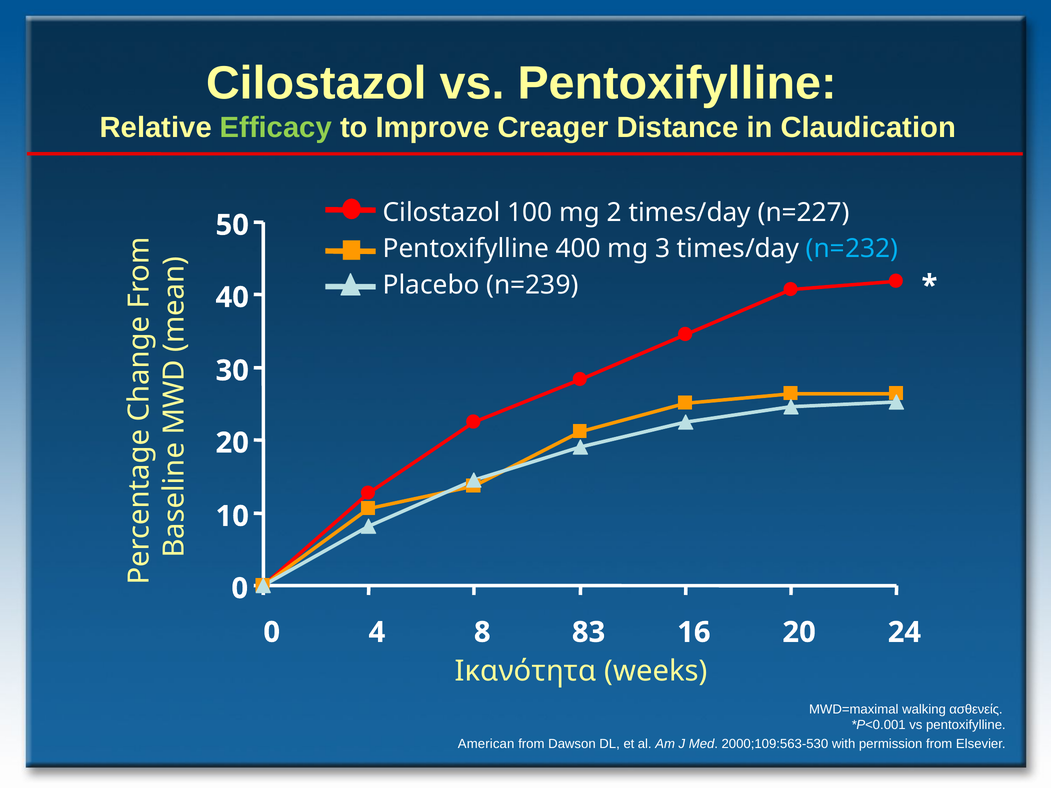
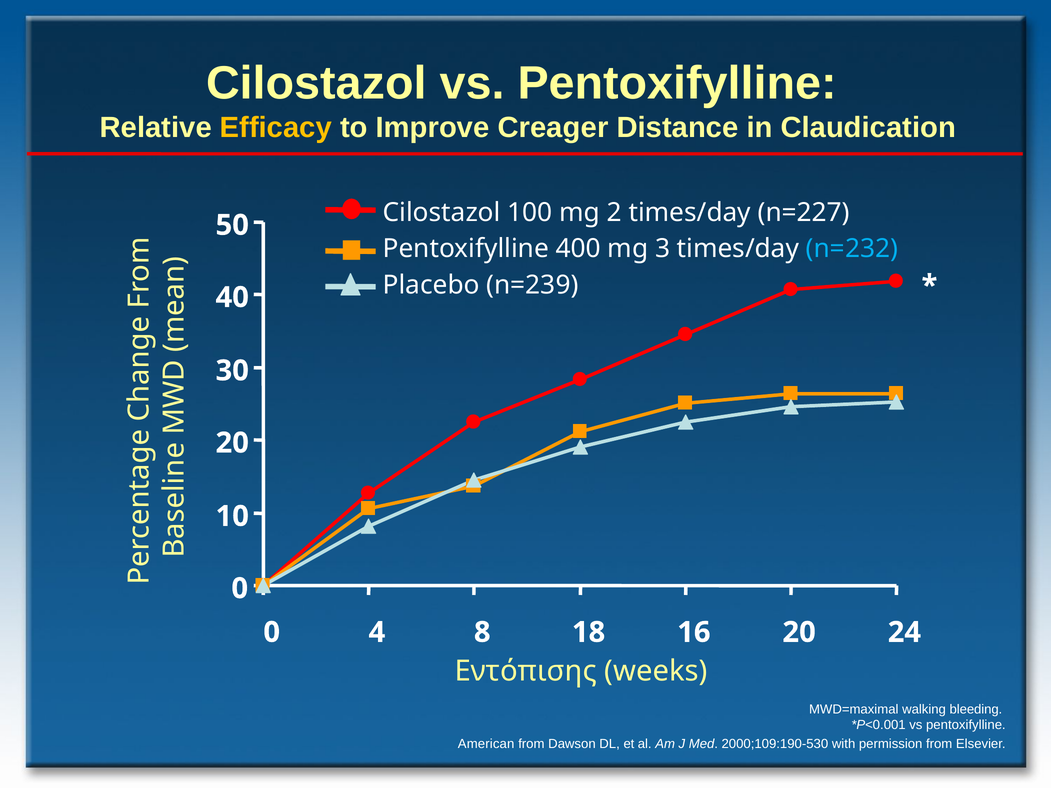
Efficacy colour: light green -> yellow
83: 83 -> 18
Ικανότητα: Ικανότητα -> Εντόπισης
ασθενείς: ασθενείς -> bleeding
2000;109:563-530: 2000;109:563-530 -> 2000;109:190-530
